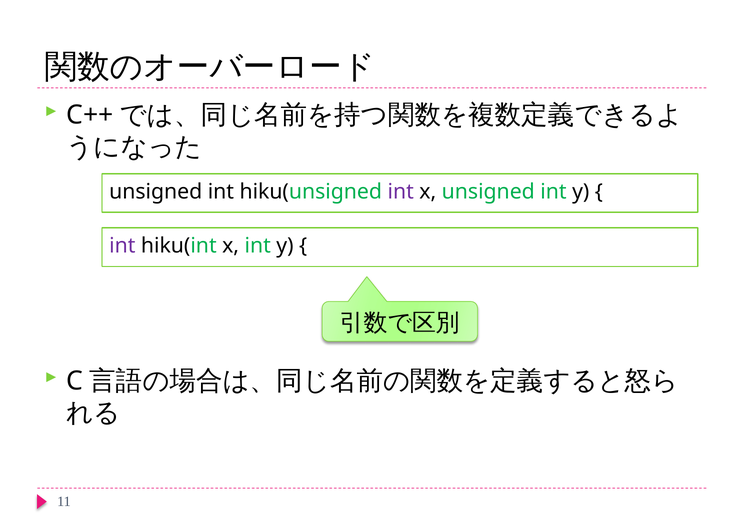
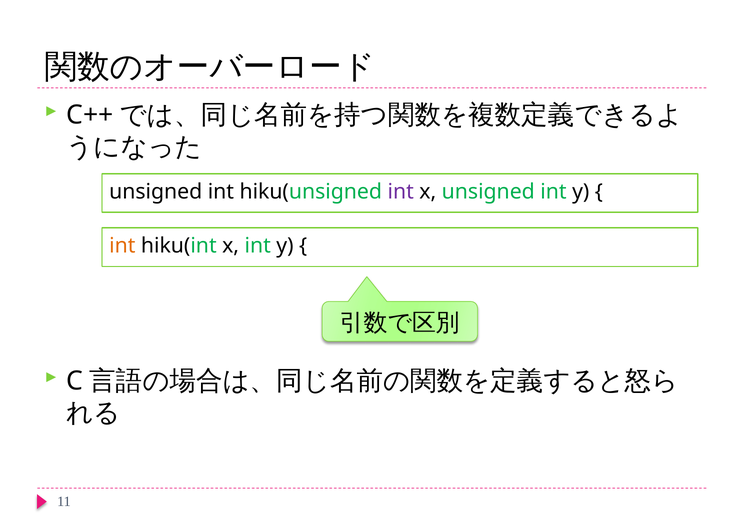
int at (122, 246) colour: purple -> orange
